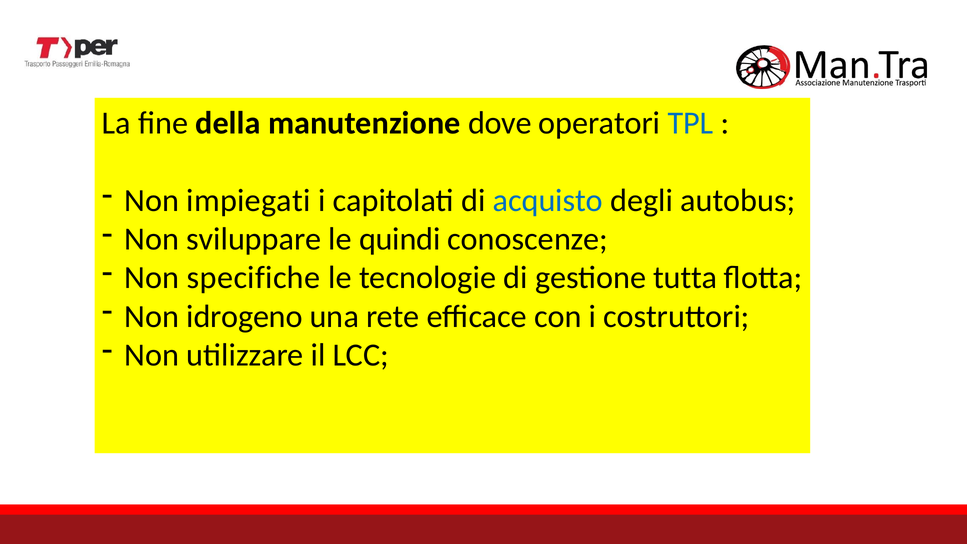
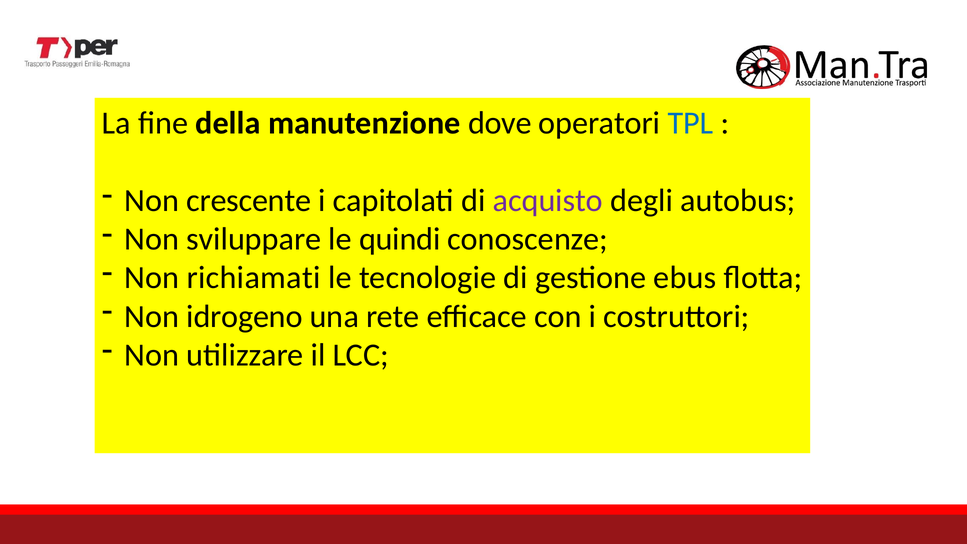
impiegati: impiegati -> crescente
acquisto colour: blue -> purple
specifiche: specifiche -> richiamati
tutta: tutta -> ebus
